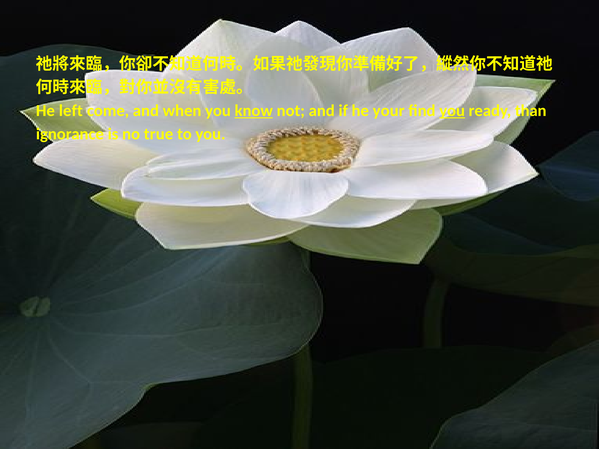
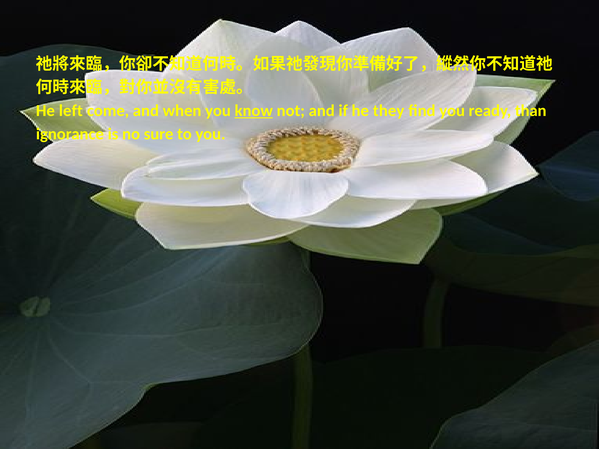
your: your -> they
you at (452, 111) underline: present -> none
true: true -> sure
